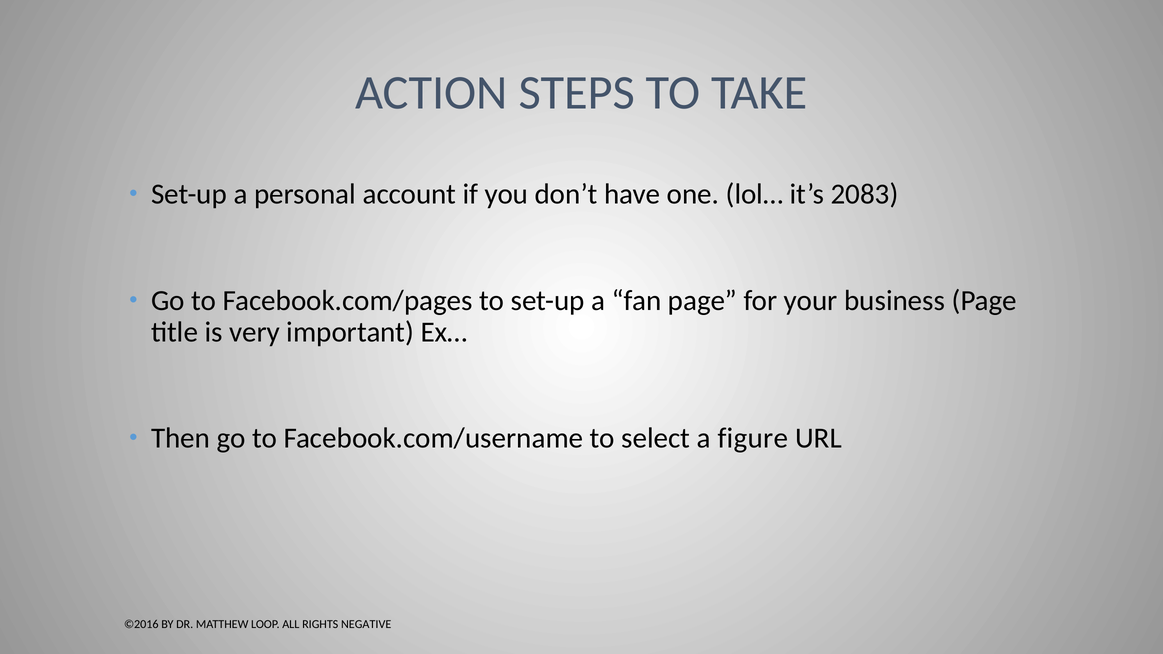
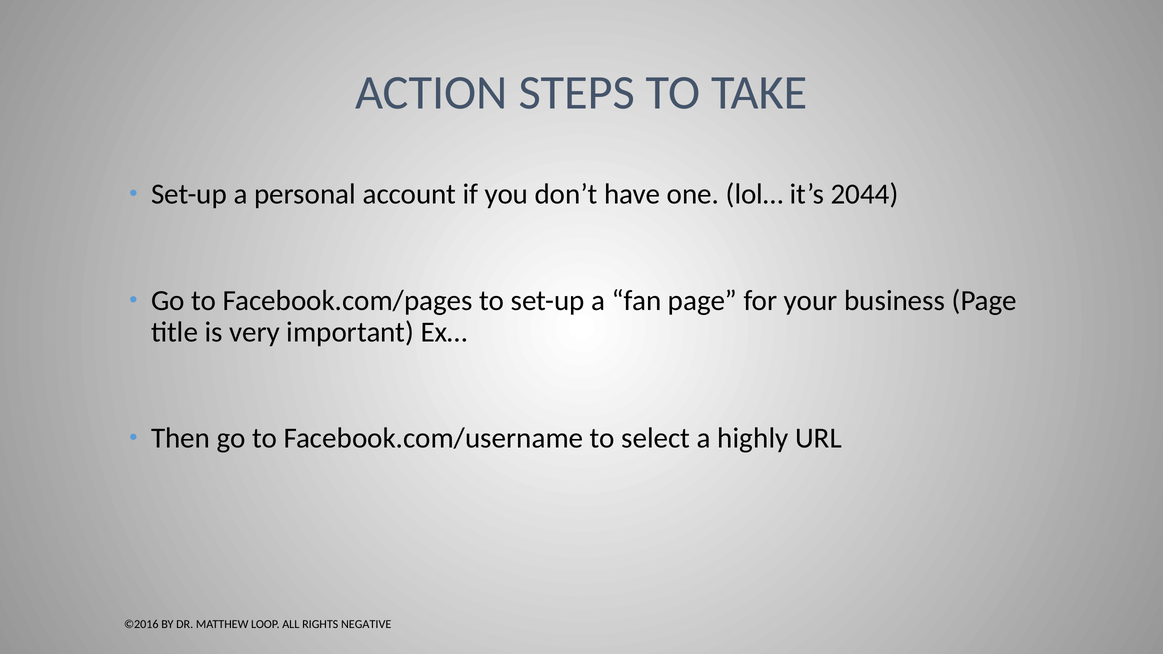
2083: 2083 -> 2044
figure: figure -> highly
